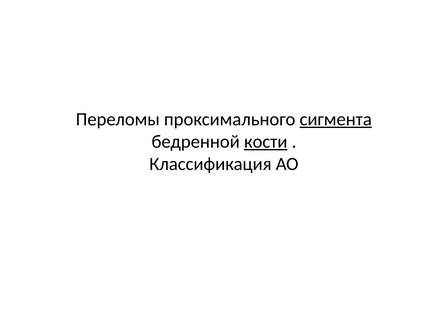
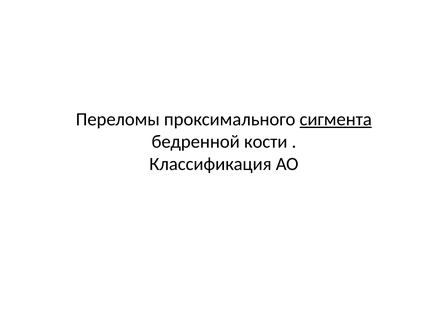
кости underline: present -> none
